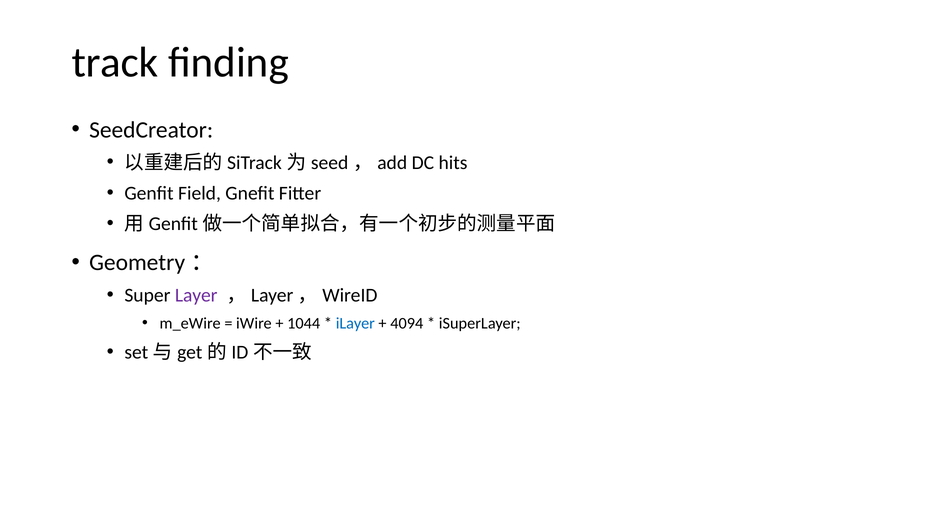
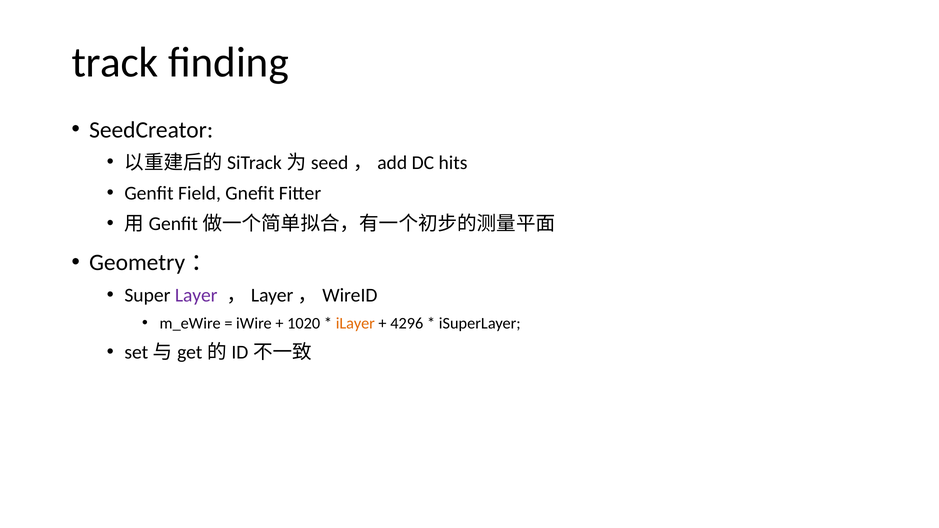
1044: 1044 -> 1020
iLayer colour: blue -> orange
4094: 4094 -> 4296
